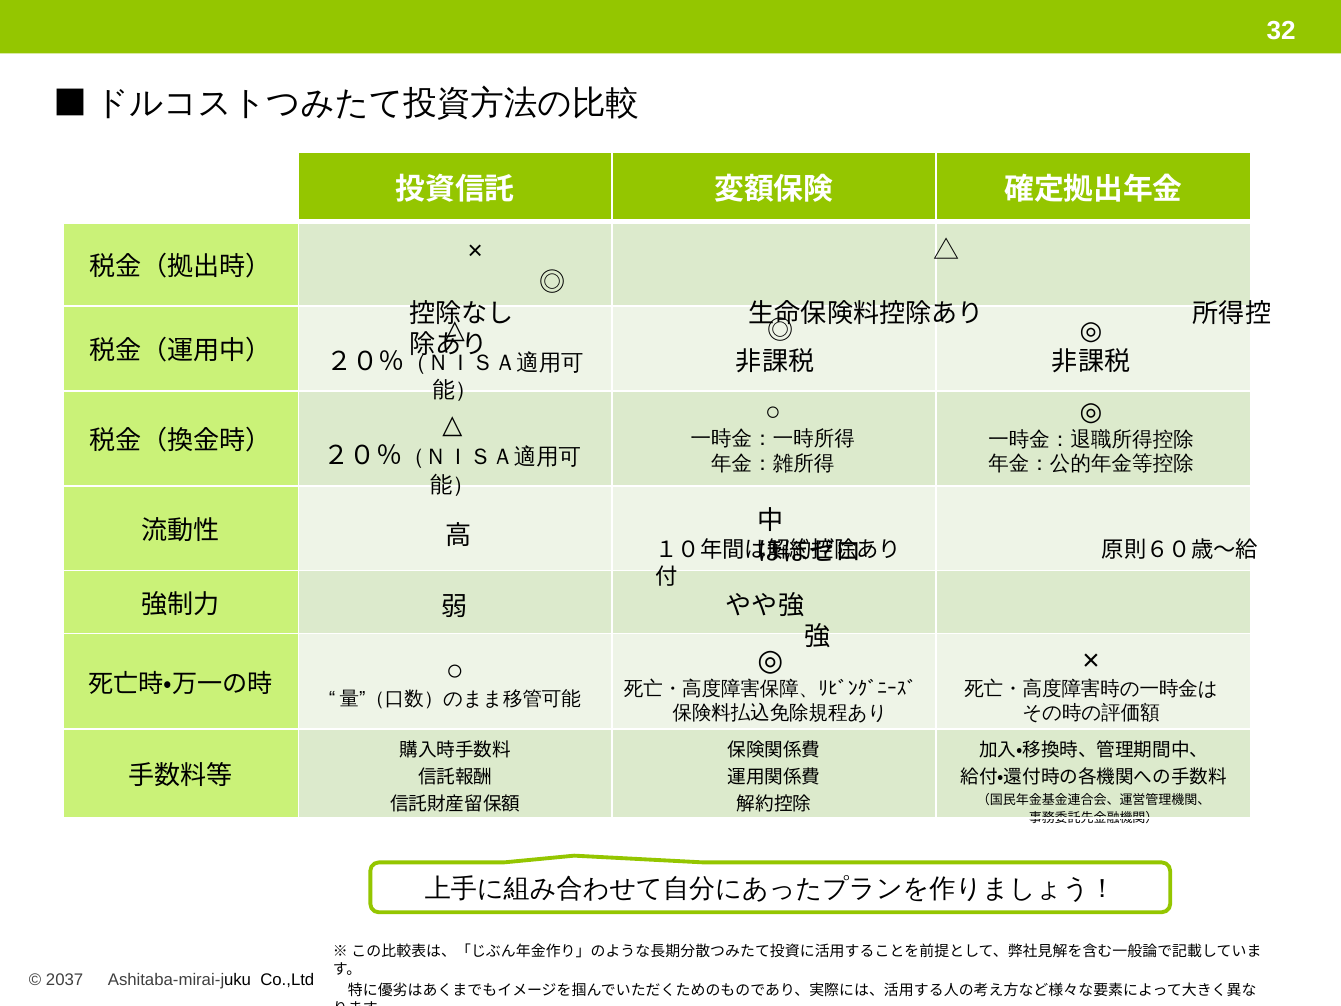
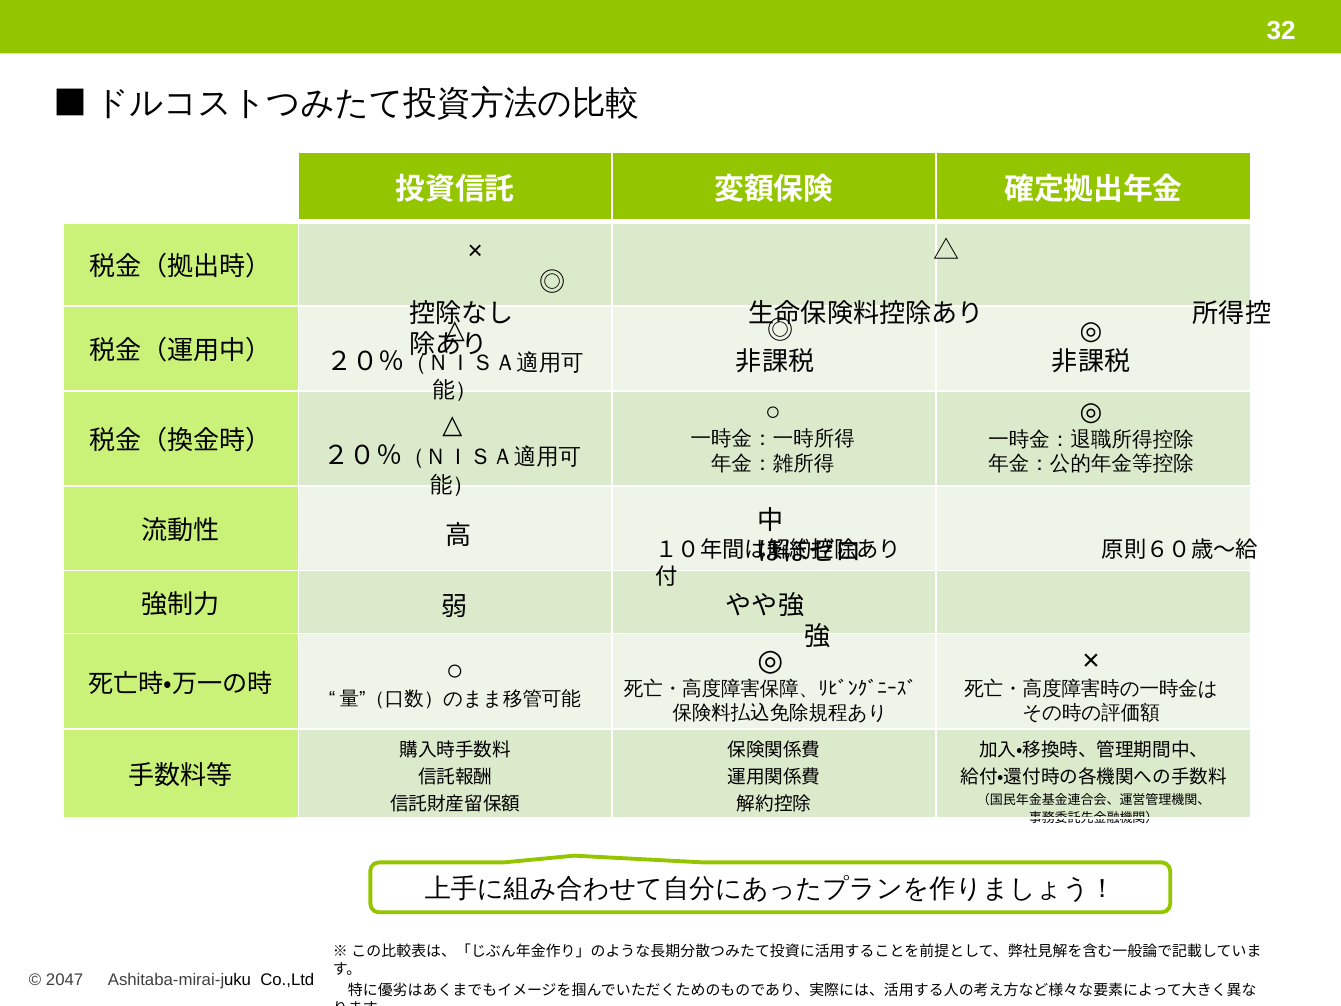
2037: 2037 -> 2047
